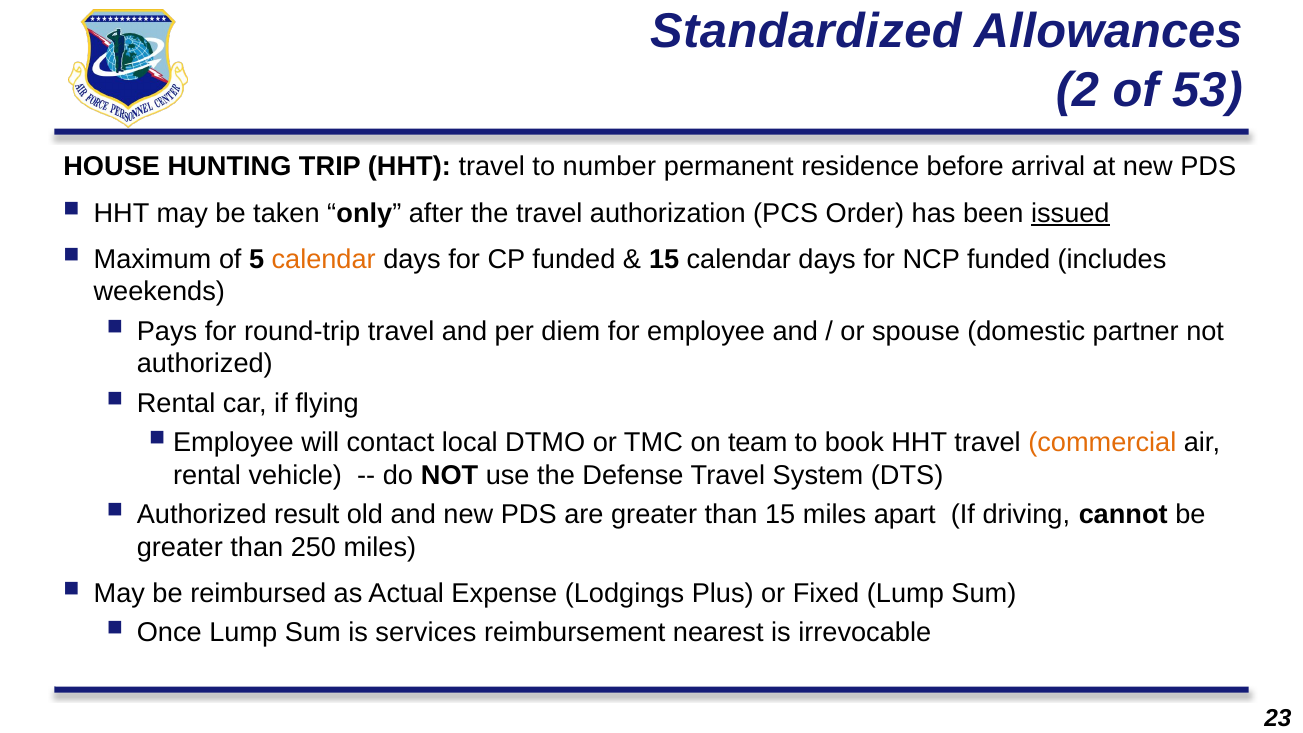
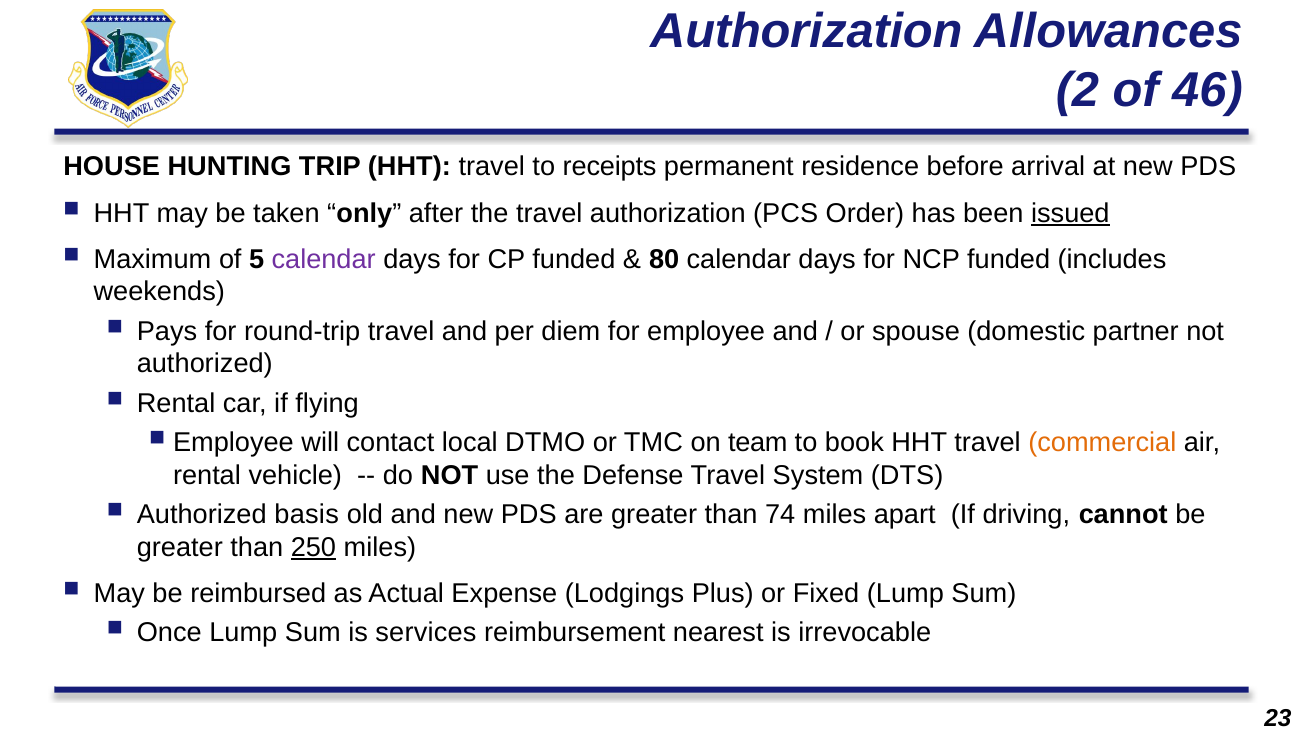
Standardized at (806, 31): Standardized -> Authorization
53: 53 -> 46
number: number -> receipts
calendar at (324, 259) colour: orange -> purple
15 at (664, 259): 15 -> 80
result: result -> basis
than 15: 15 -> 74
250 underline: none -> present
